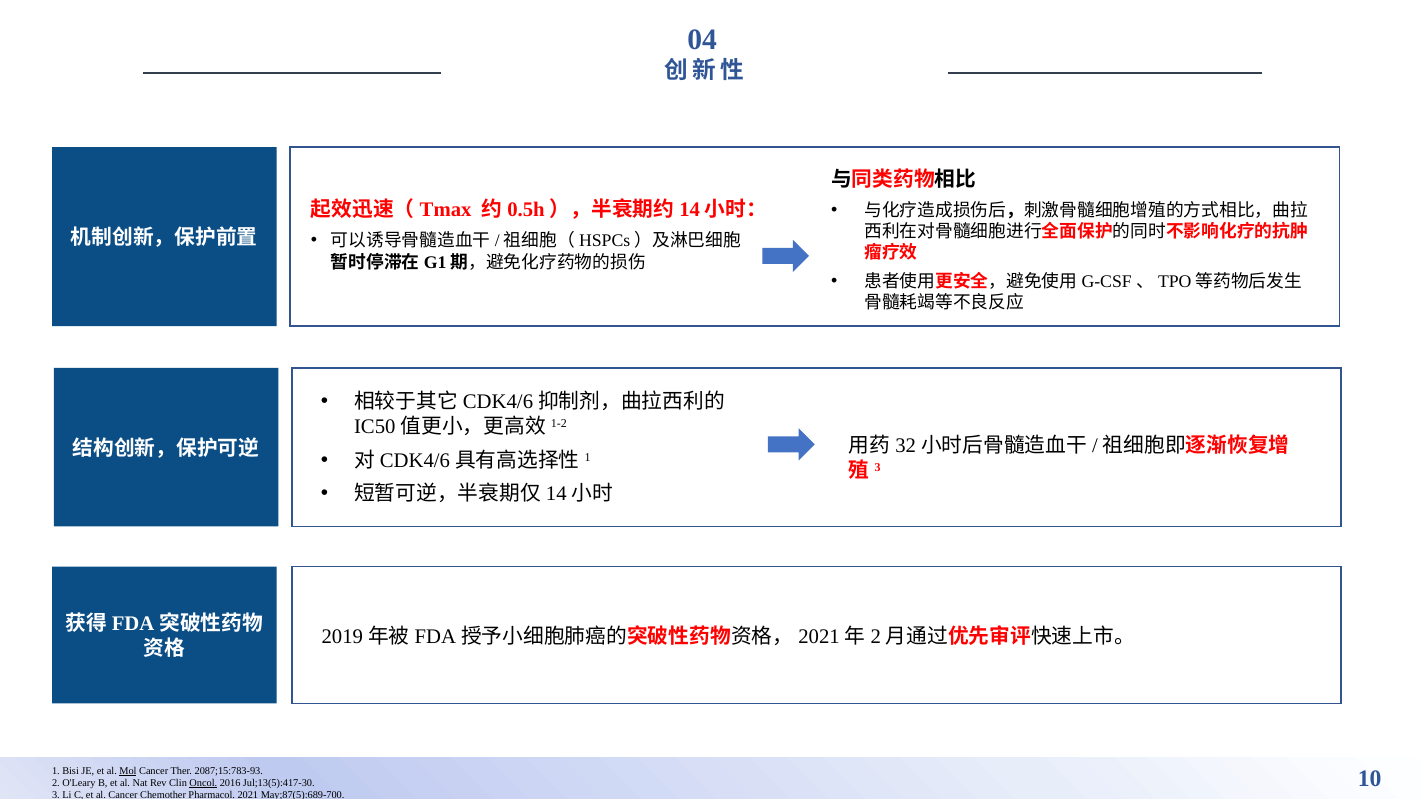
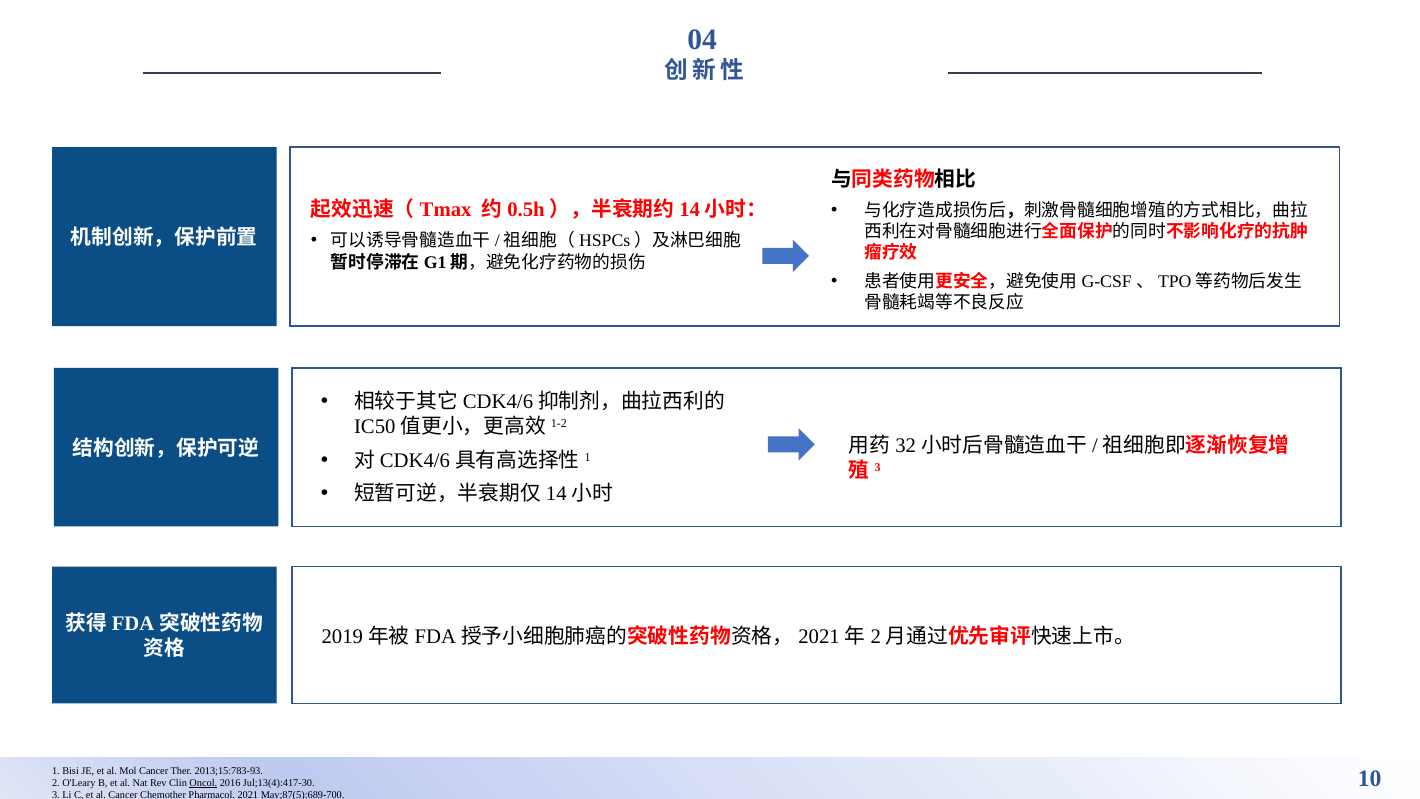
Mol underline: present -> none
2087;15:783-93: 2087;15:783-93 -> 2013;15:783-93
Jul;13(5):417-30: Jul;13(5):417-30 -> Jul;13(4):417-30
